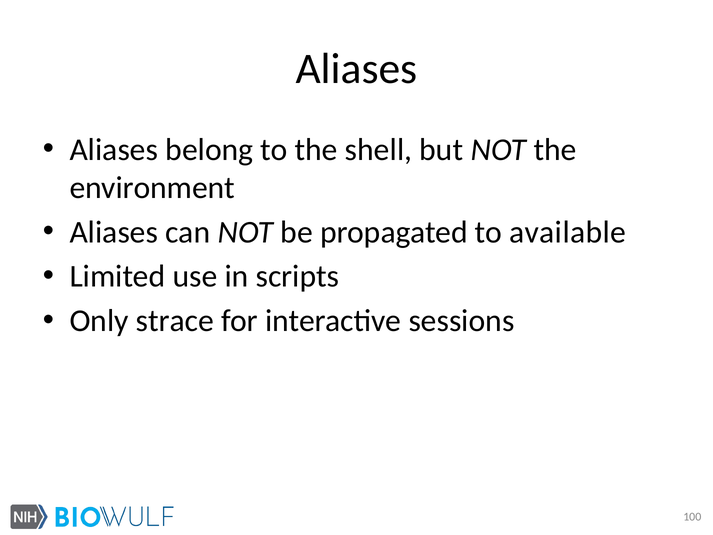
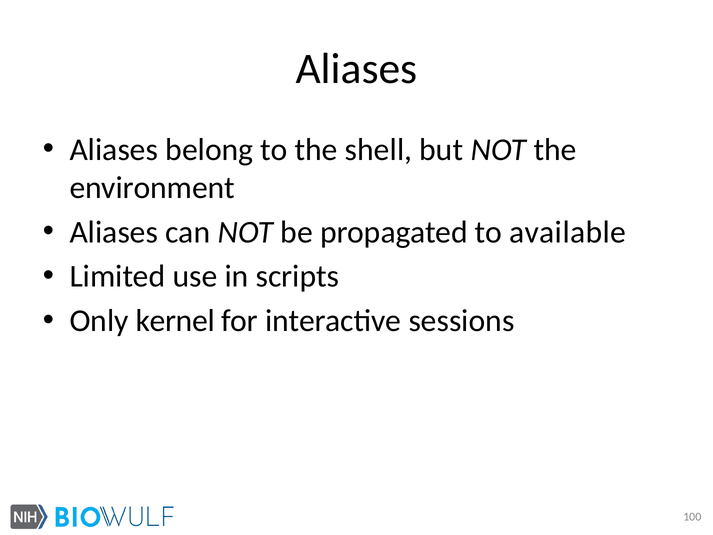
strace: strace -> kernel
